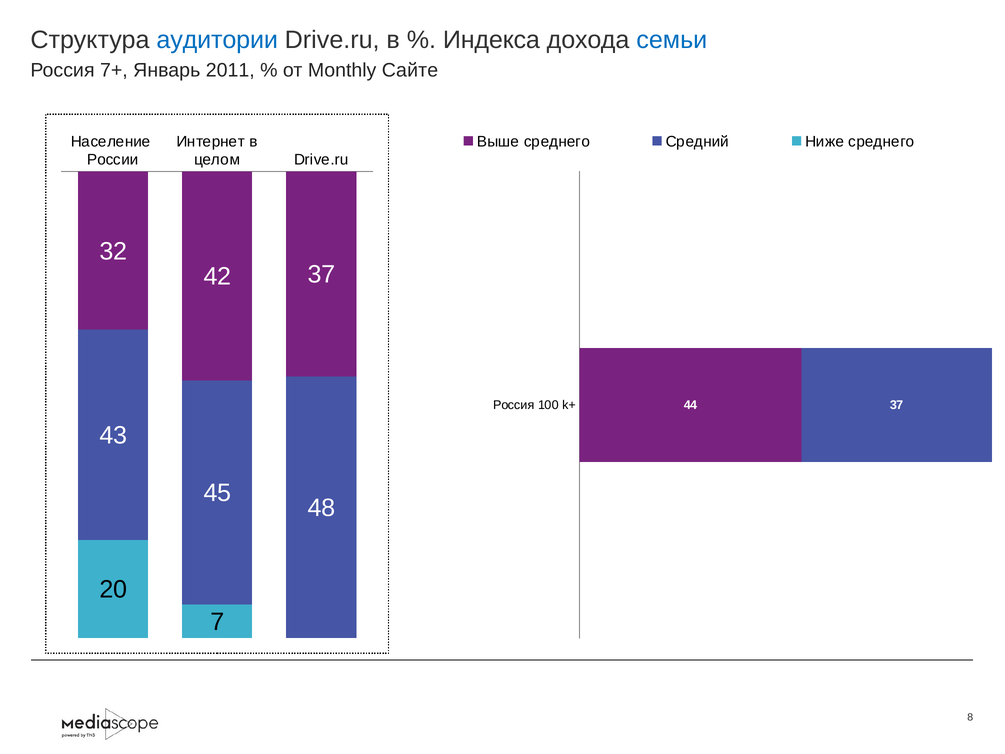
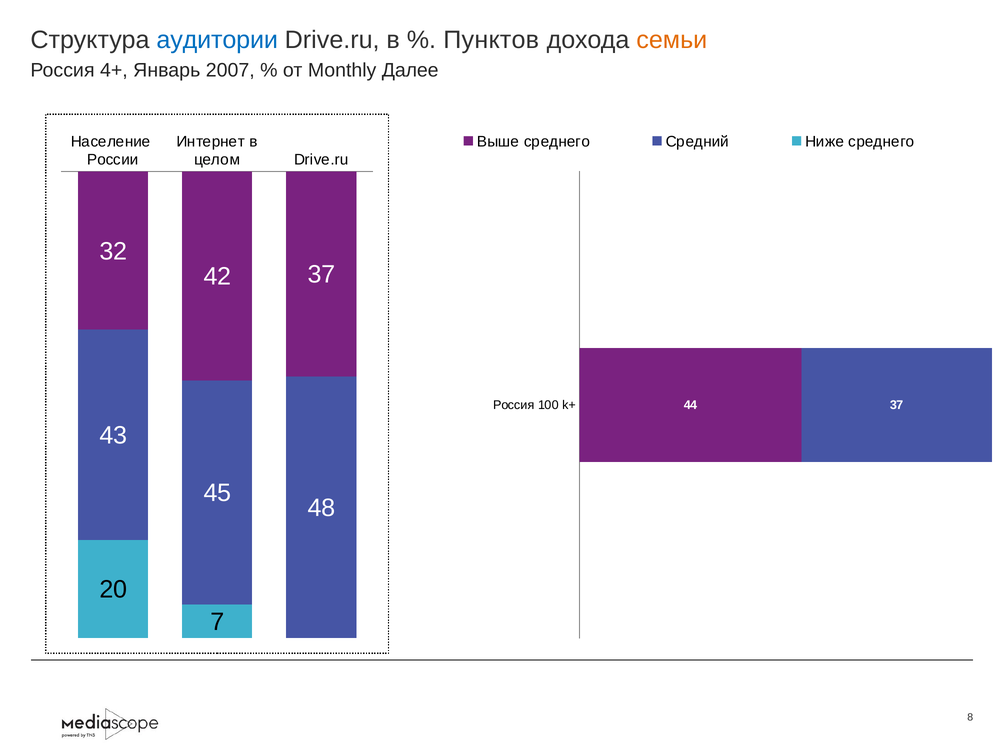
Индекса: Индекса -> Пунктов
семьи colour: blue -> orange
7+: 7+ -> 4+
2011: 2011 -> 2007
Сайте: Сайте -> Далее
